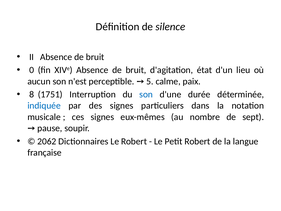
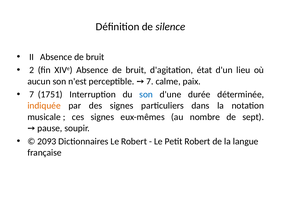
0: 0 -> 2
perceptible 5: 5 -> 7
8 at (32, 94): 8 -> 7
indiquée colour: blue -> orange
2062: 2062 -> 2093
